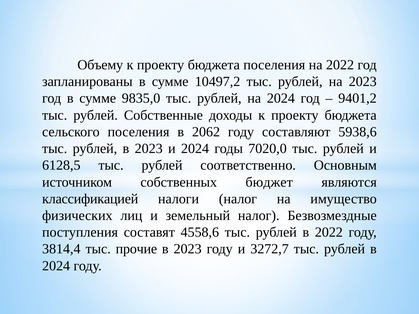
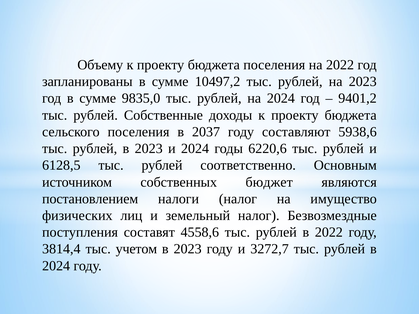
2062: 2062 -> 2037
7020,0: 7020,0 -> 6220,6
классификацией: классификацией -> постановлением
прочие: прочие -> учетом
